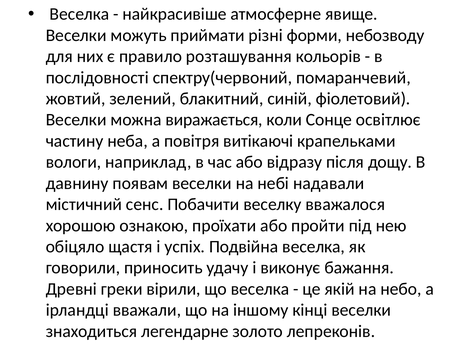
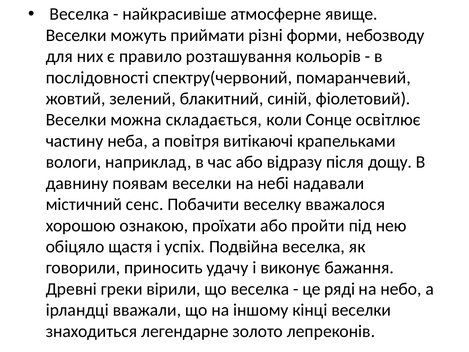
виражається: виражається -> складається
якій: якій -> ряді
